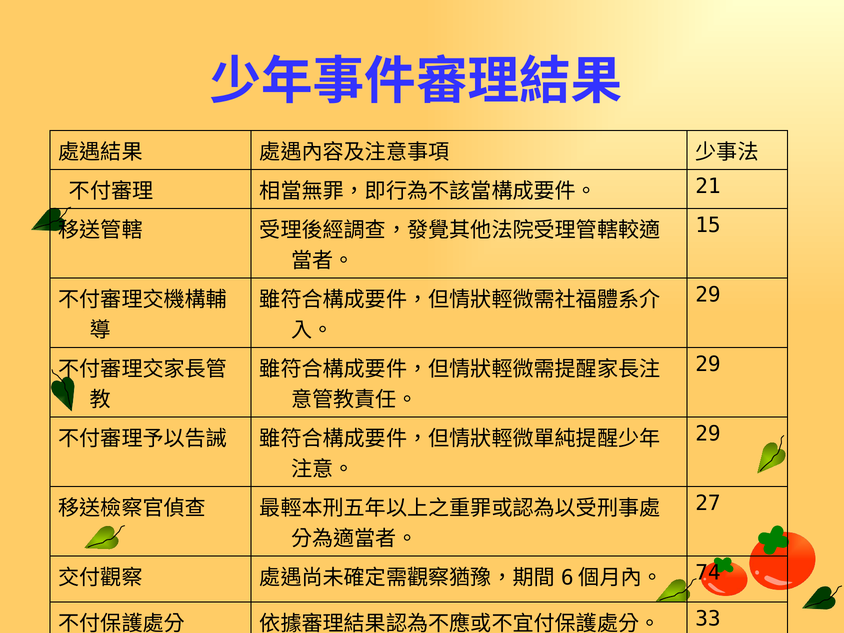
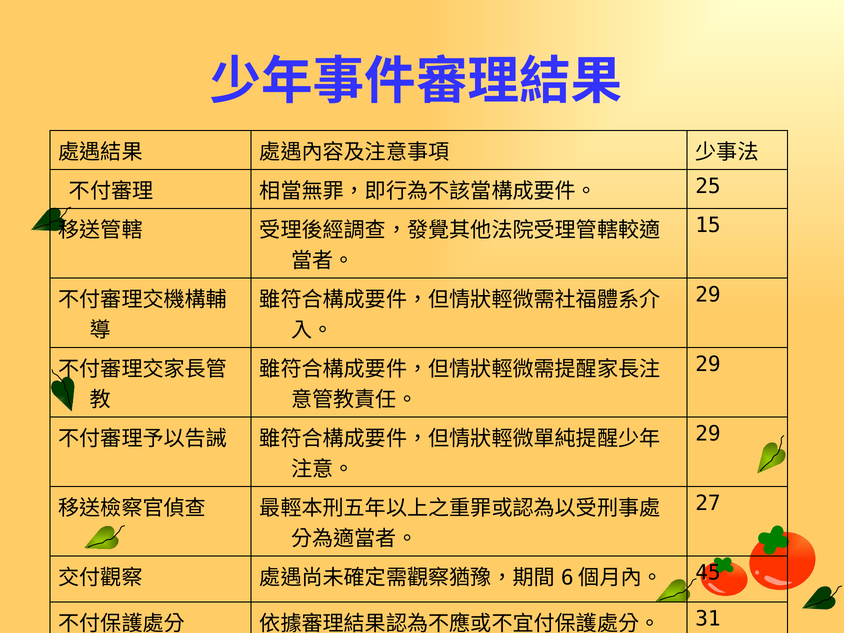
21: 21 -> 25
74: 74 -> 45
33: 33 -> 31
